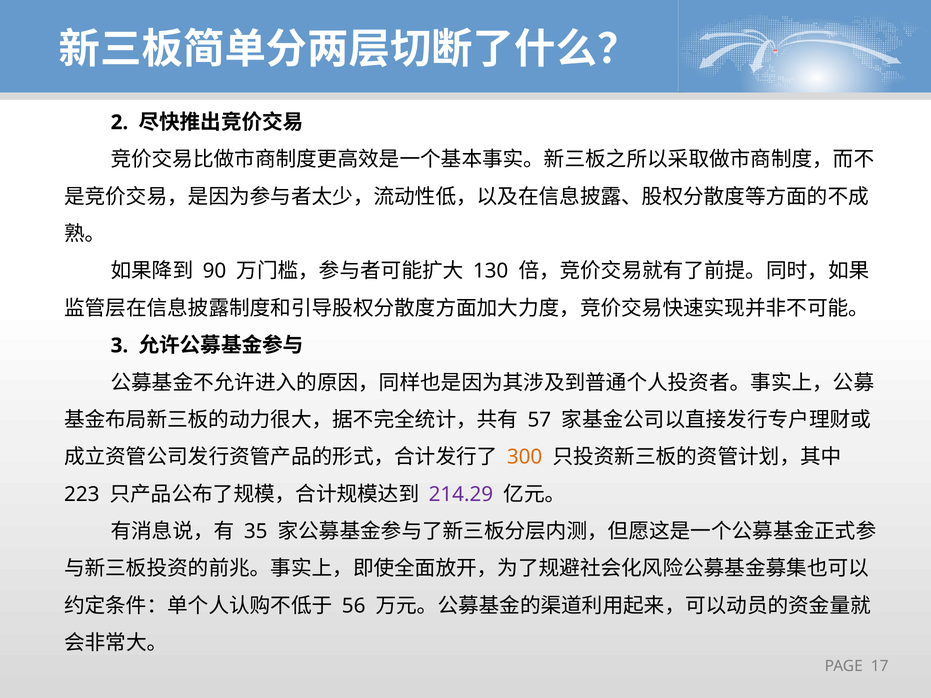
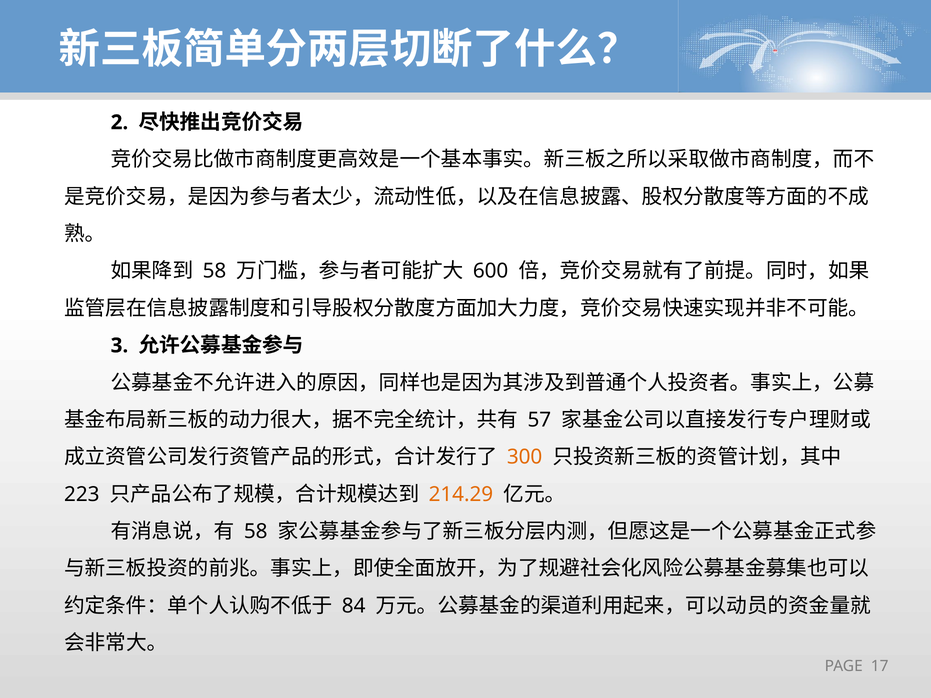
90 at (214, 271): 90 -> 58
130: 130 -> 600
214.29 colour: purple -> orange
35 at (256, 532): 35 -> 58
56: 56 -> 84
